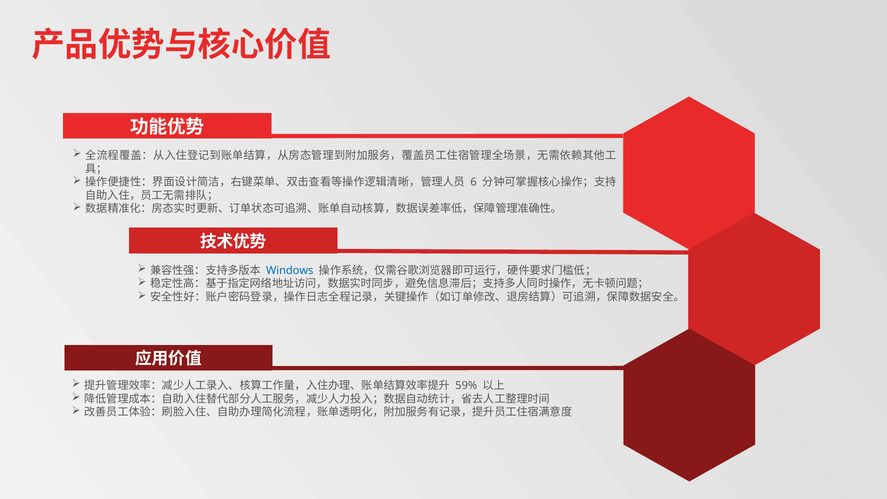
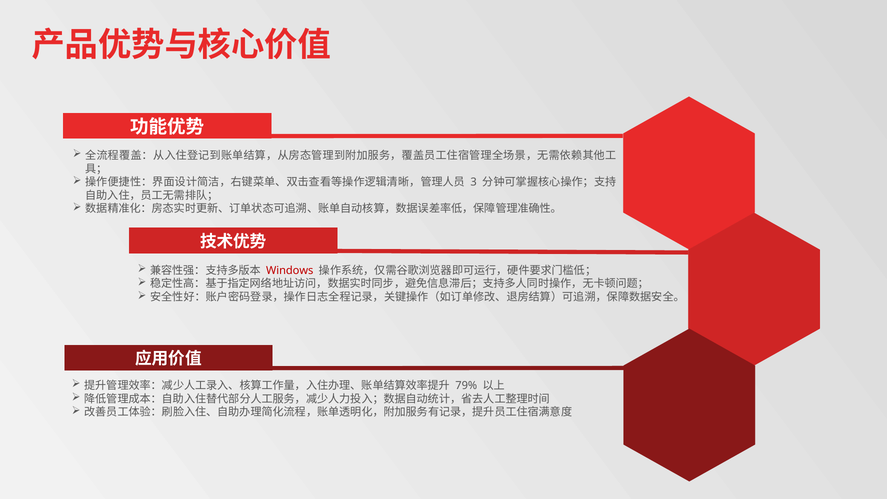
6: 6 -> 3
Windows colour: blue -> red
59%: 59% -> 79%
